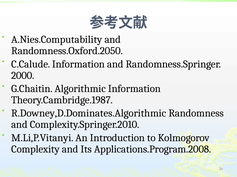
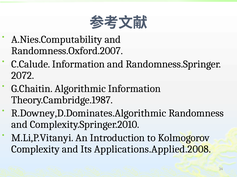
Randomness.Oxford.2050: Randomness.Oxford.2050 -> Randomness.Oxford.2007
2000: 2000 -> 2072
Applications.Program.2008: Applications.Program.2008 -> Applications.Applied.2008
